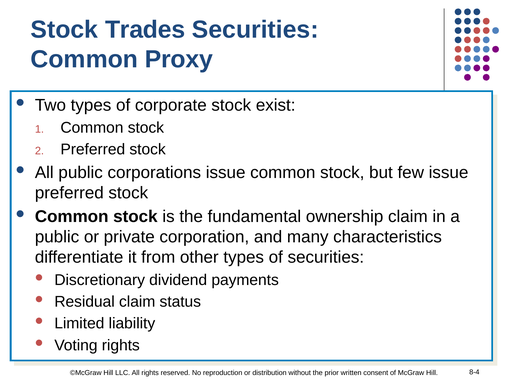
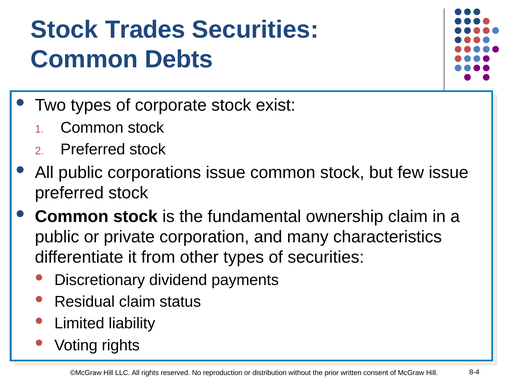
Proxy: Proxy -> Debts
